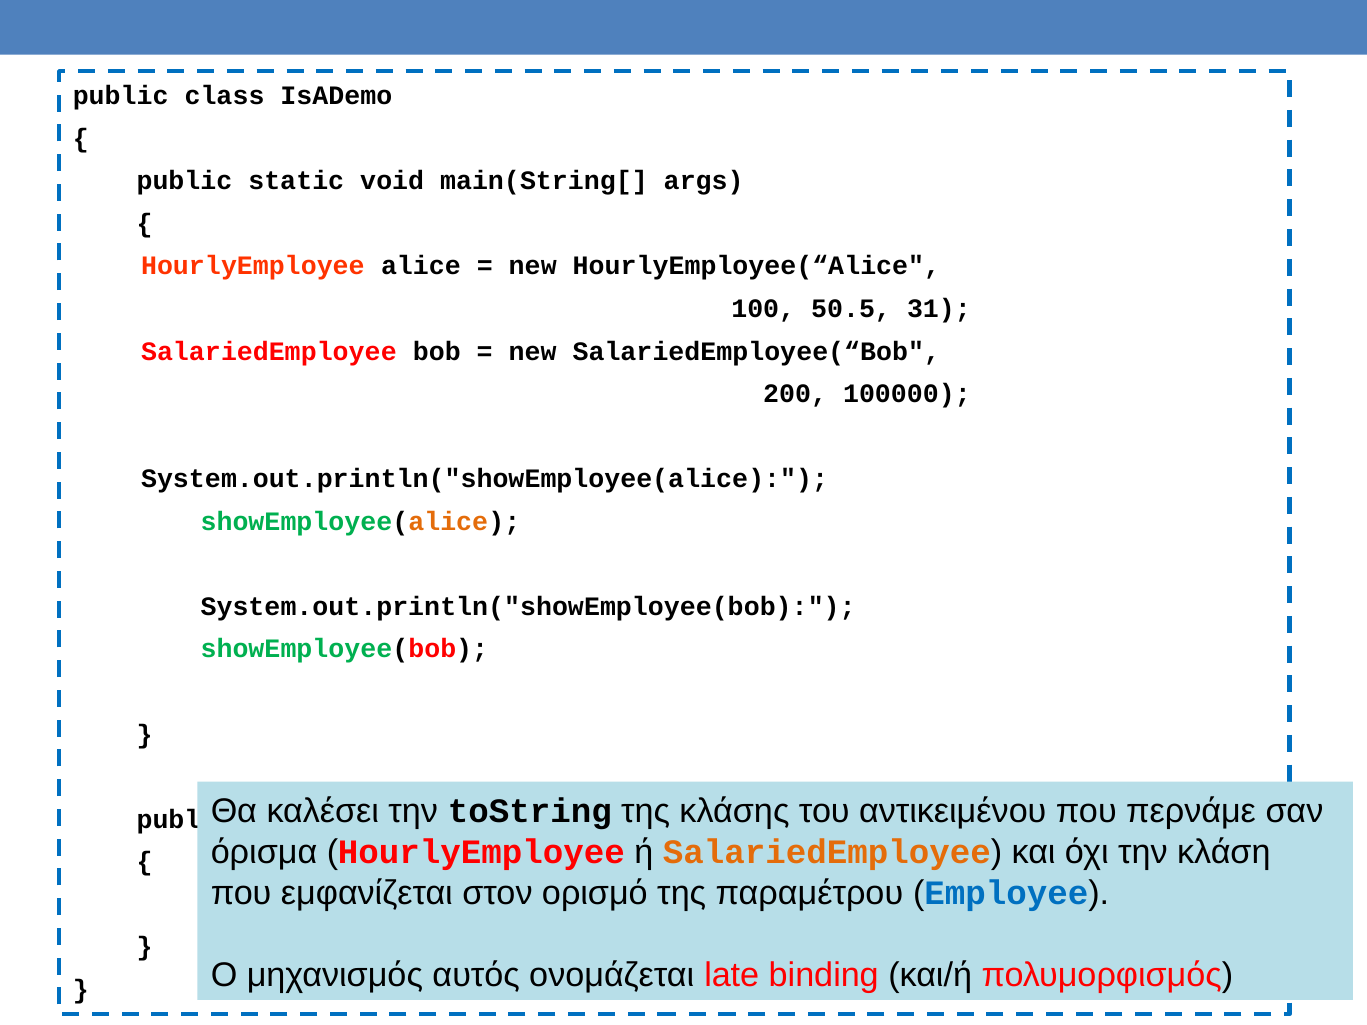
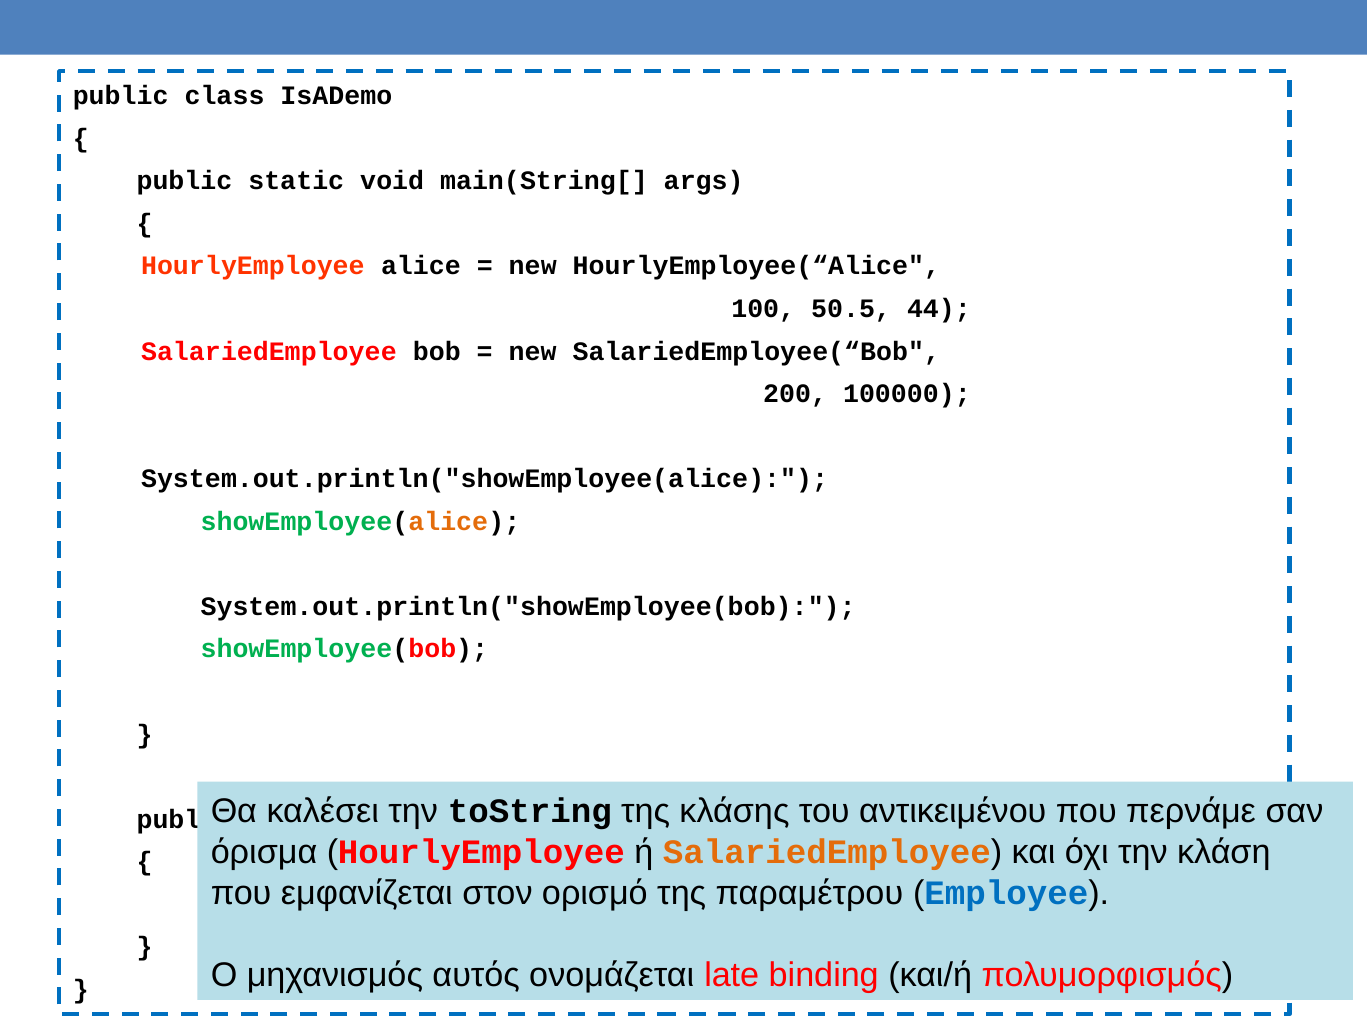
31: 31 -> 44
